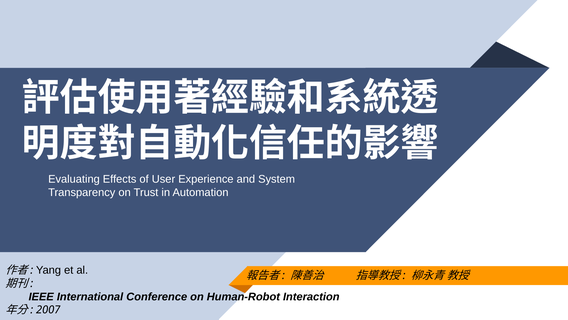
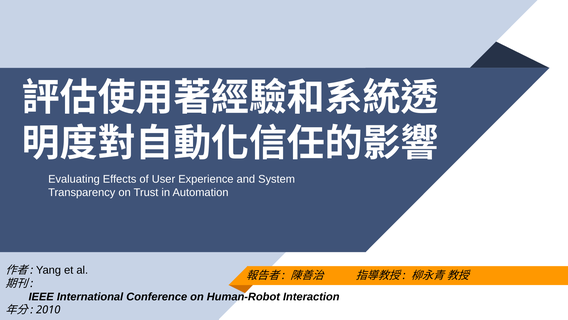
2007: 2007 -> 2010
